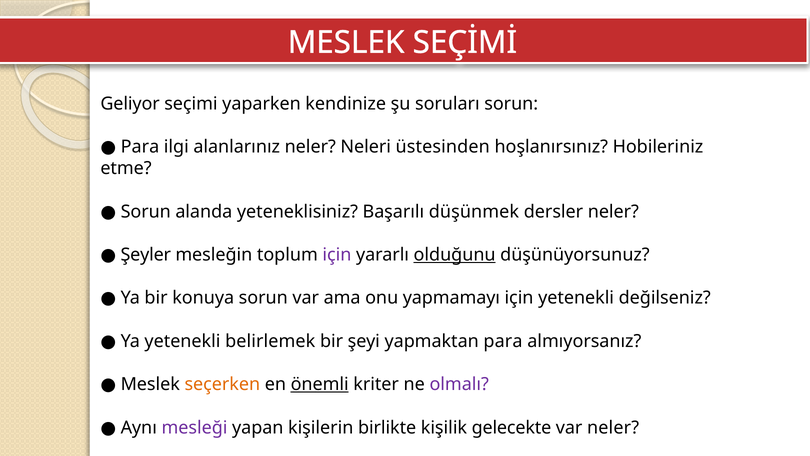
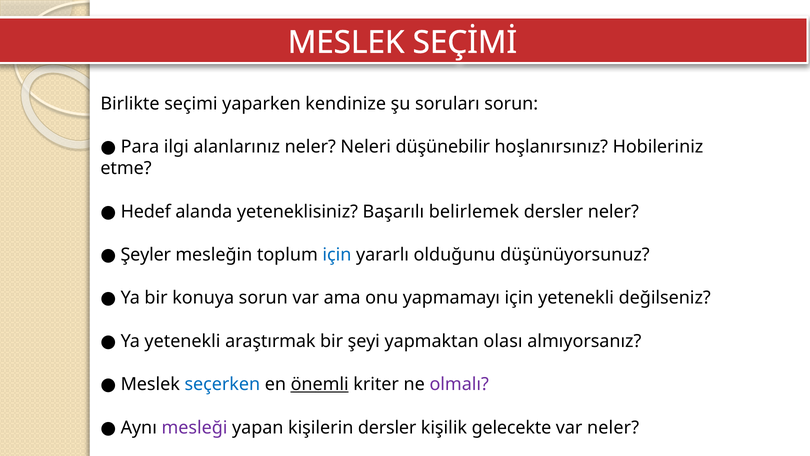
Geliyor: Geliyor -> Birlikte
üstesinden: üstesinden -> düşünebilir
Sorun at (146, 211): Sorun -> Hedef
düşünmek: düşünmek -> belirlemek
için at (337, 255) colour: purple -> blue
olduğunu underline: present -> none
belirlemek: belirlemek -> araştırmak
yapmaktan para: para -> olası
seçerken colour: orange -> blue
kişilerin birlikte: birlikte -> dersler
